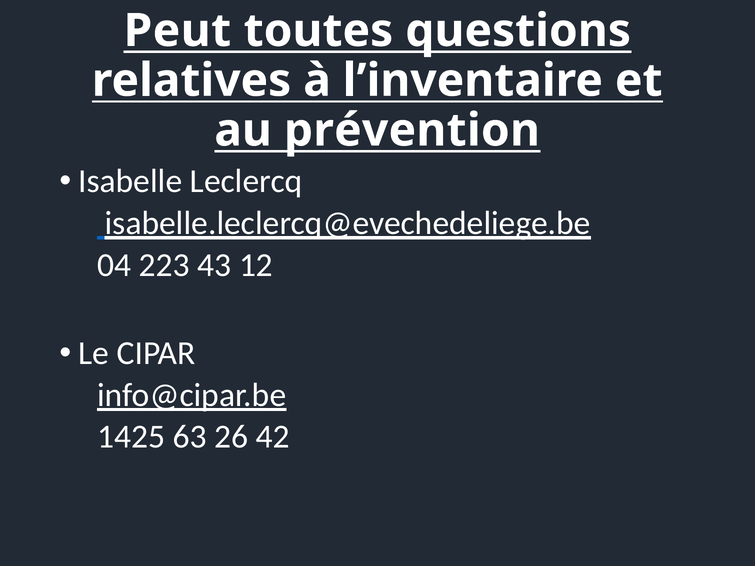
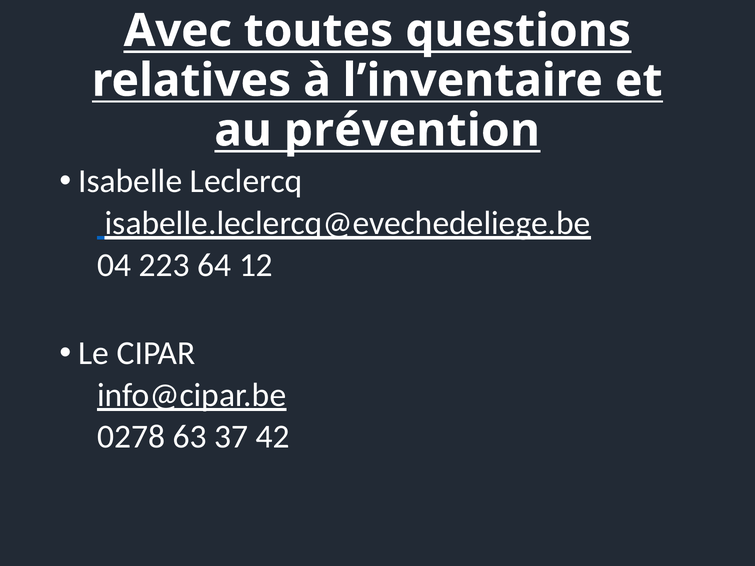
Peut: Peut -> Avec
43: 43 -> 64
1425: 1425 -> 0278
26: 26 -> 37
